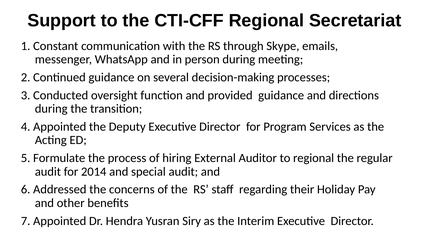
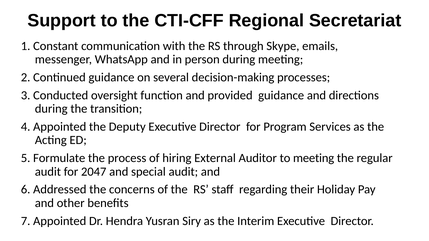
to regional: regional -> meeting
2014: 2014 -> 2047
